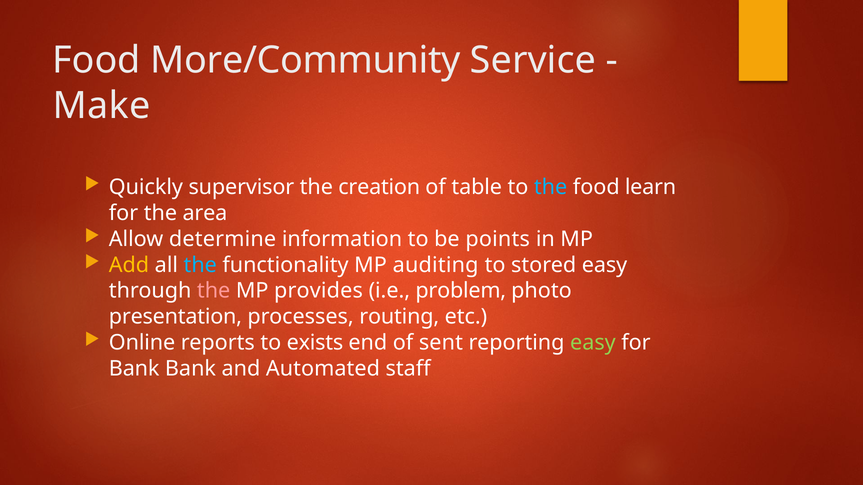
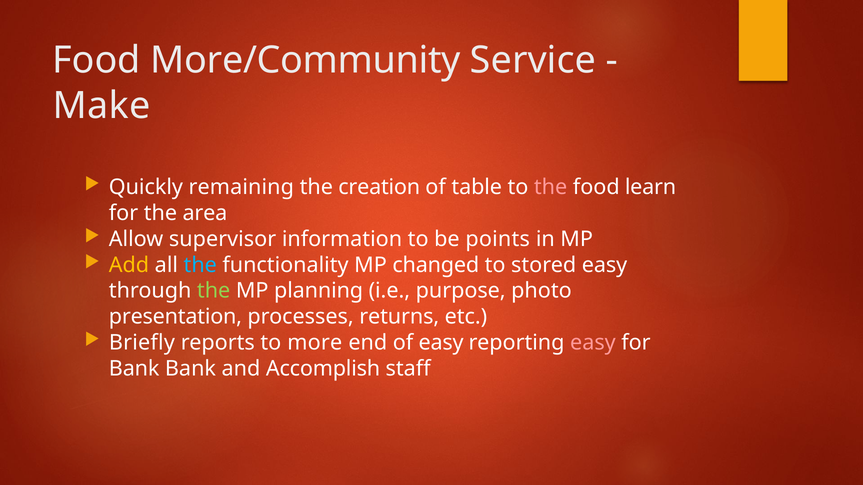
supervisor: supervisor -> remaining
the at (551, 188) colour: light blue -> pink
determine: determine -> supervisor
auditing: auditing -> changed
the at (214, 291) colour: pink -> light green
provides: provides -> planning
problem: problem -> purpose
routing: routing -> returns
Online: Online -> Briefly
exists: exists -> more
of sent: sent -> easy
easy at (593, 343) colour: light green -> pink
Automated: Automated -> Accomplish
